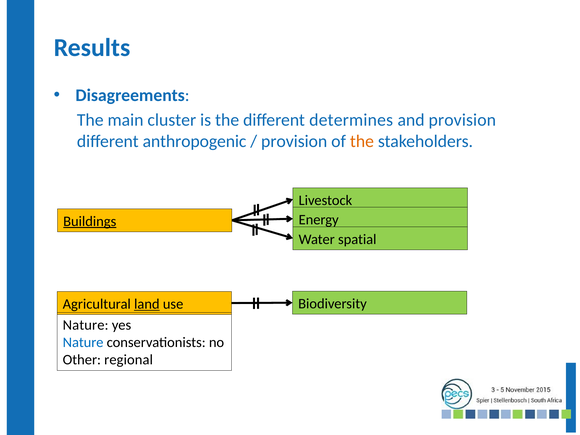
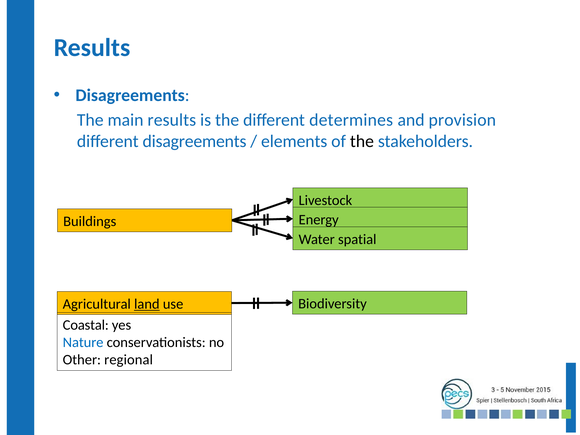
main cluster: cluster -> results
different anthropogenic: anthropogenic -> disagreements
provision at (294, 141): provision -> elements
the at (362, 141) colour: orange -> black
Buildings underline: present -> none
Nature at (86, 325): Nature -> Coastal
